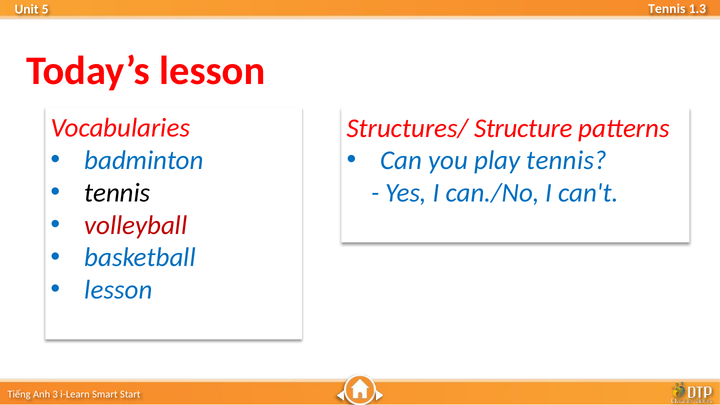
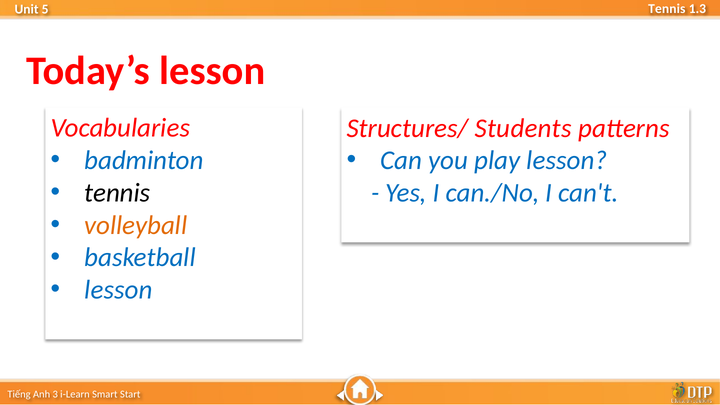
Structure: Structure -> Students
play tennis: tennis -> lesson
volleyball colour: red -> orange
